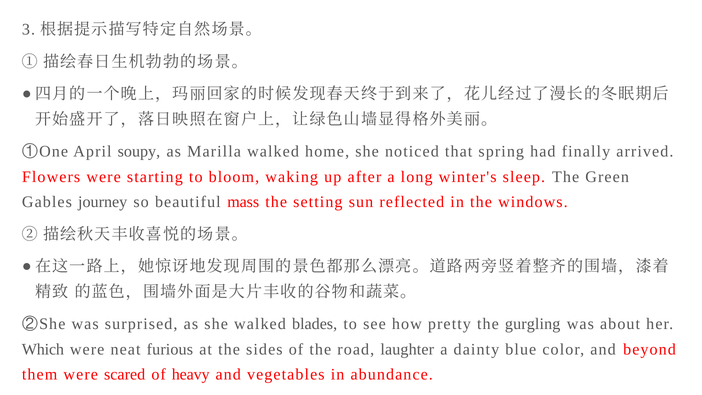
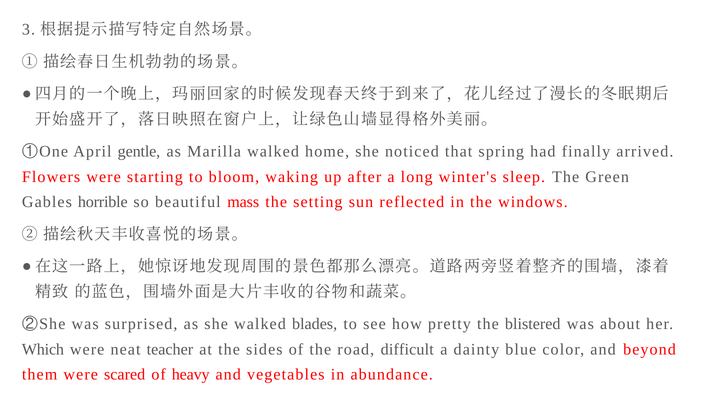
soupy: soupy -> gentle
journey: journey -> horrible
gurgling: gurgling -> blistered
furious: furious -> teacher
laughter: laughter -> difficult
